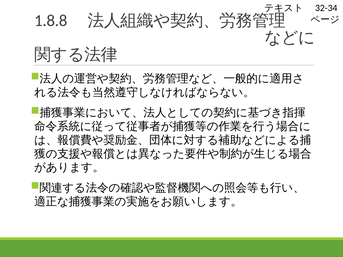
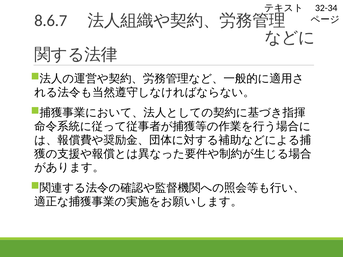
1.8.8: 1.8.8 -> 8.6.7
